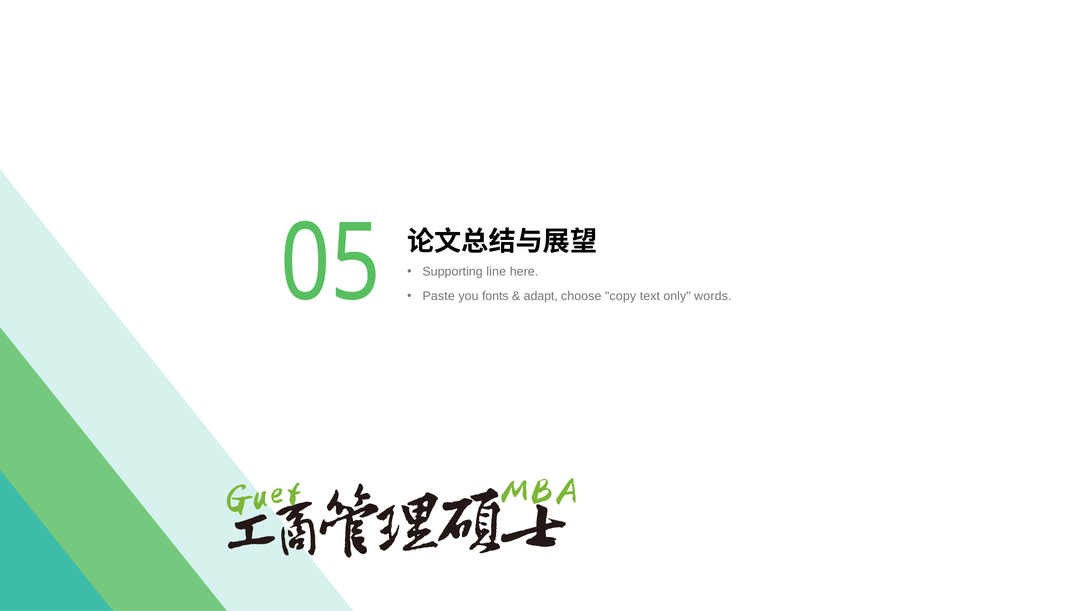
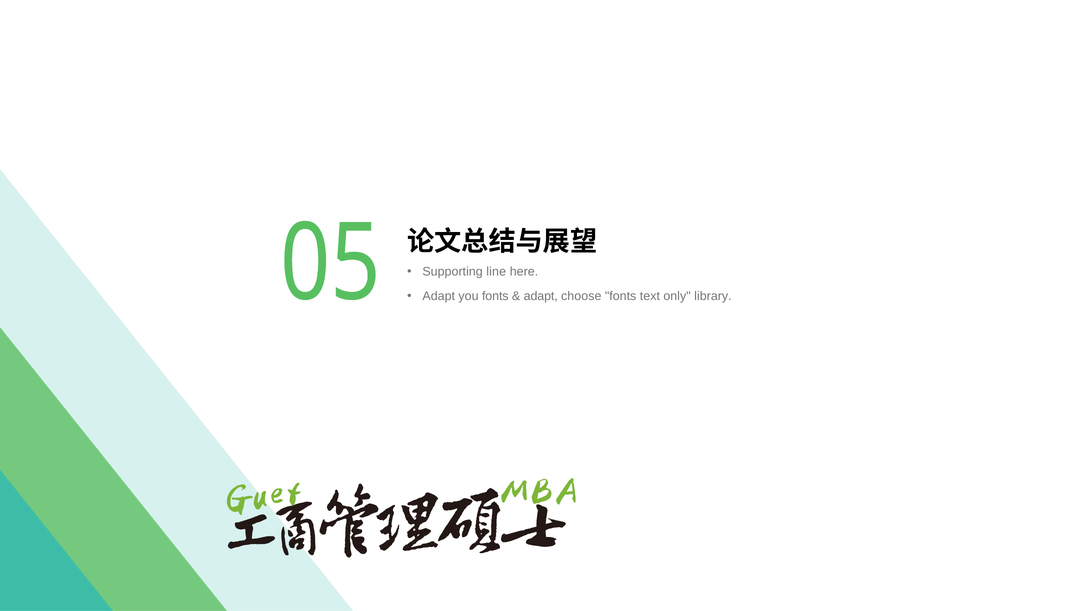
Paste at (439, 296): Paste -> Adapt
choose copy: copy -> fonts
words: words -> library
